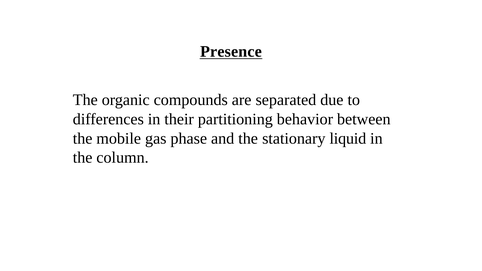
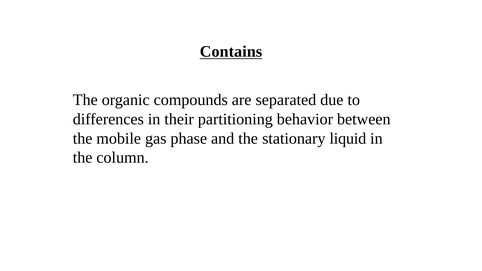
Presence: Presence -> Contains
